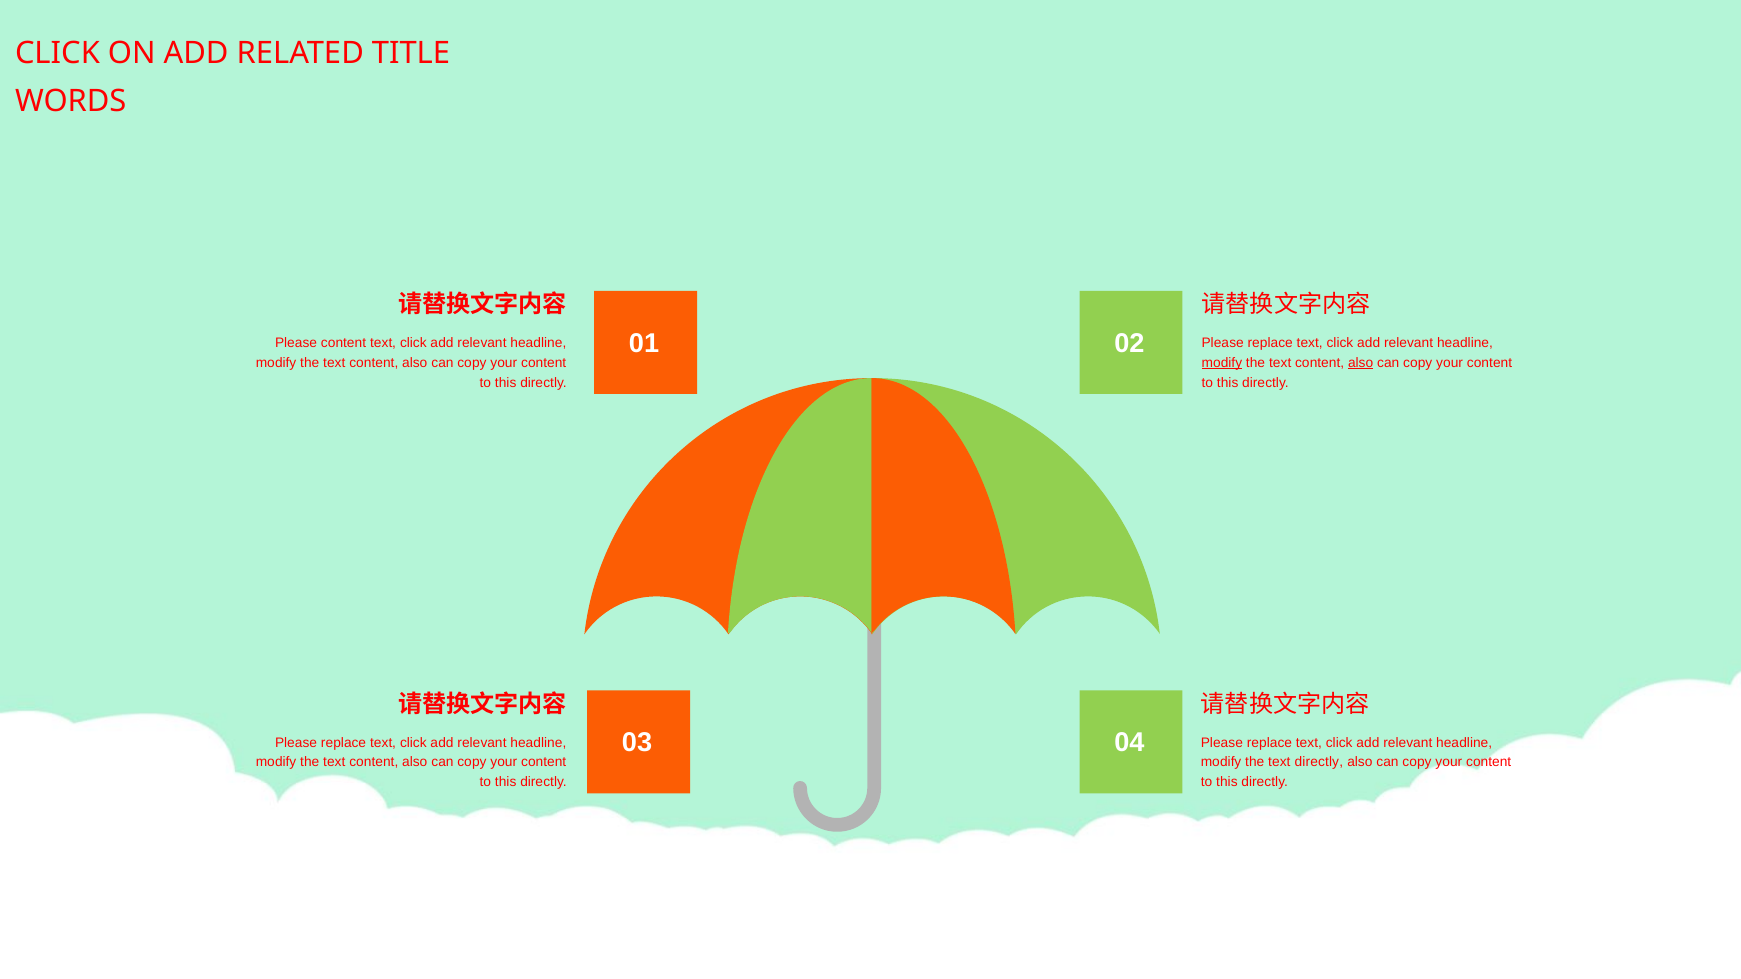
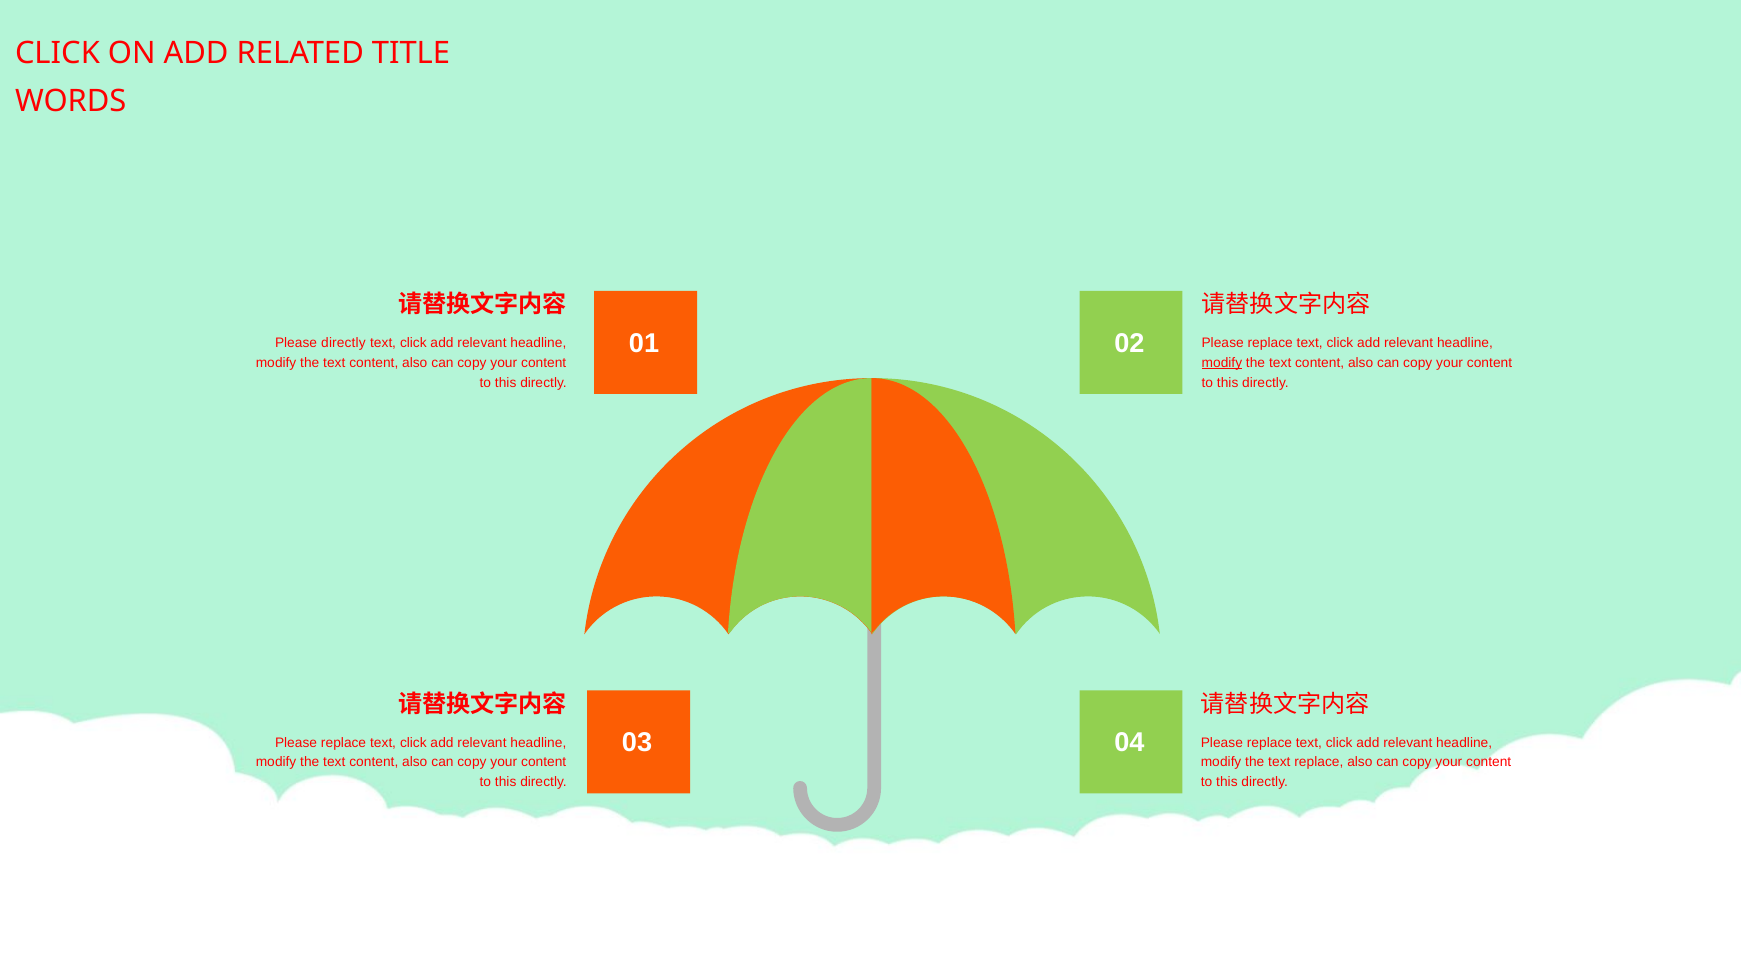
Please content: content -> directly
also at (1361, 363) underline: present -> none
text directly: directly -> replace
